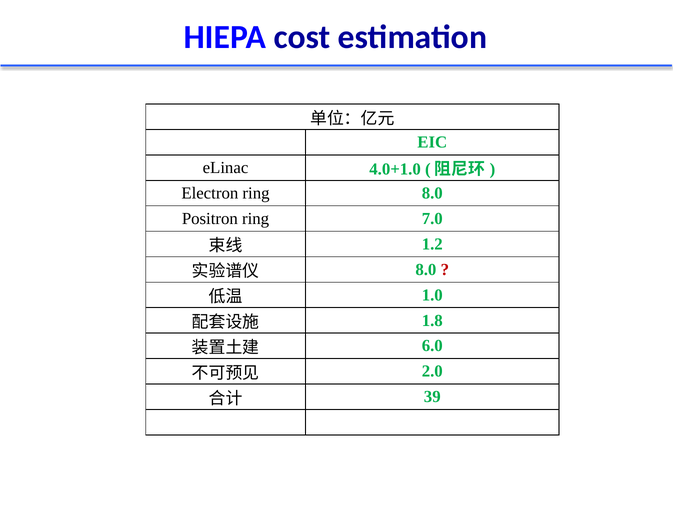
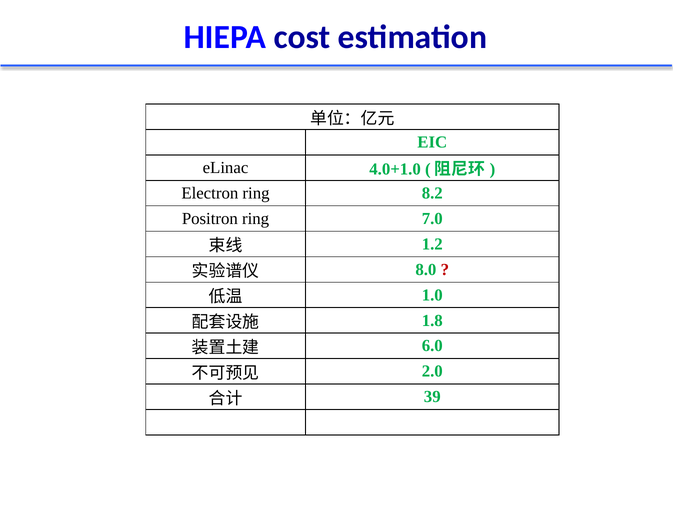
ring 8.0: 8.0 -> 8.2
